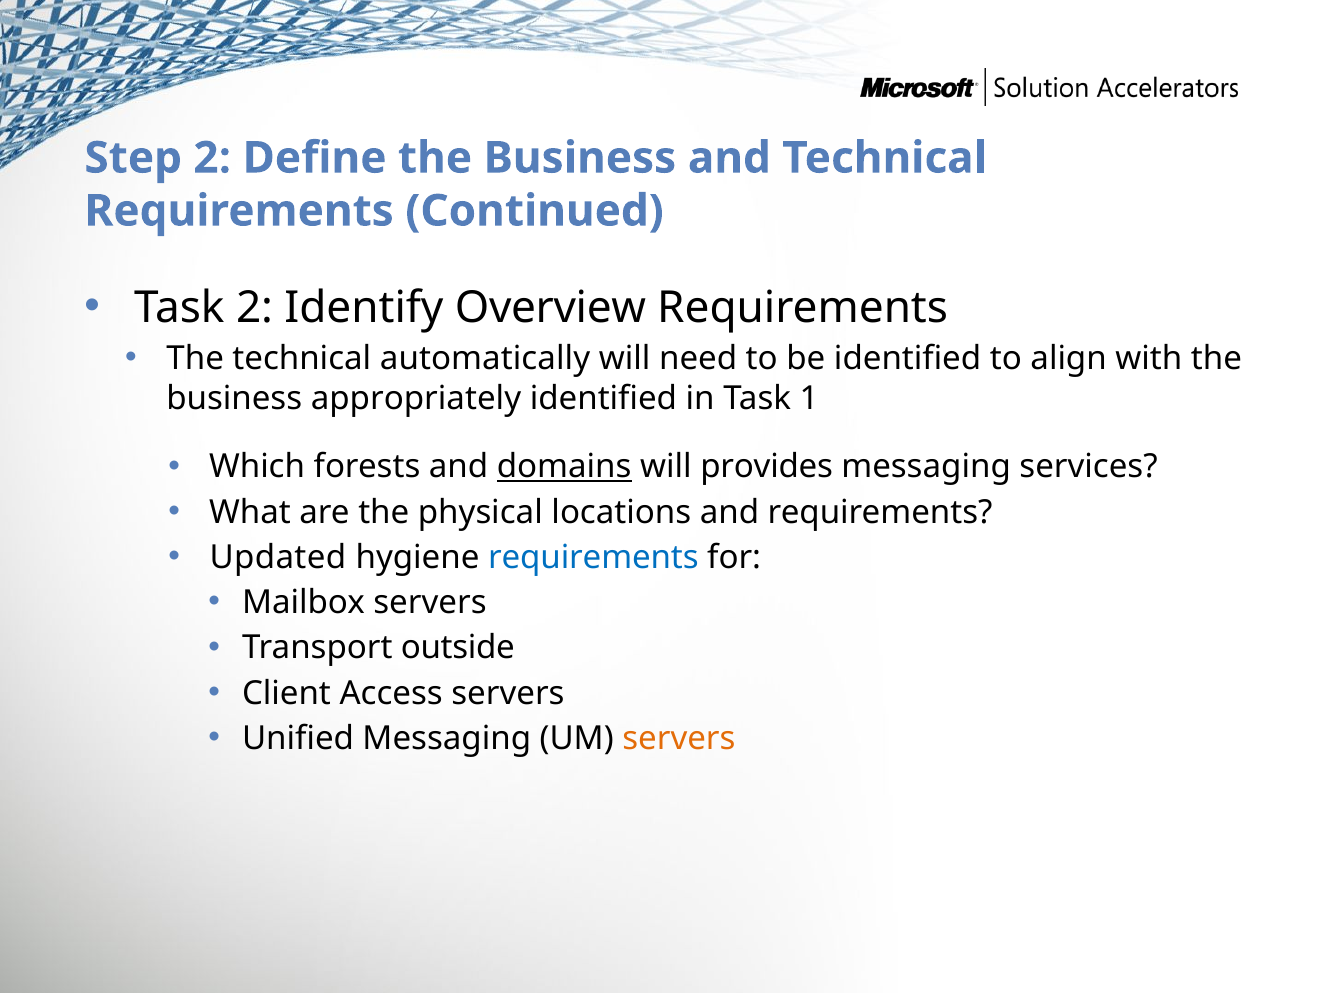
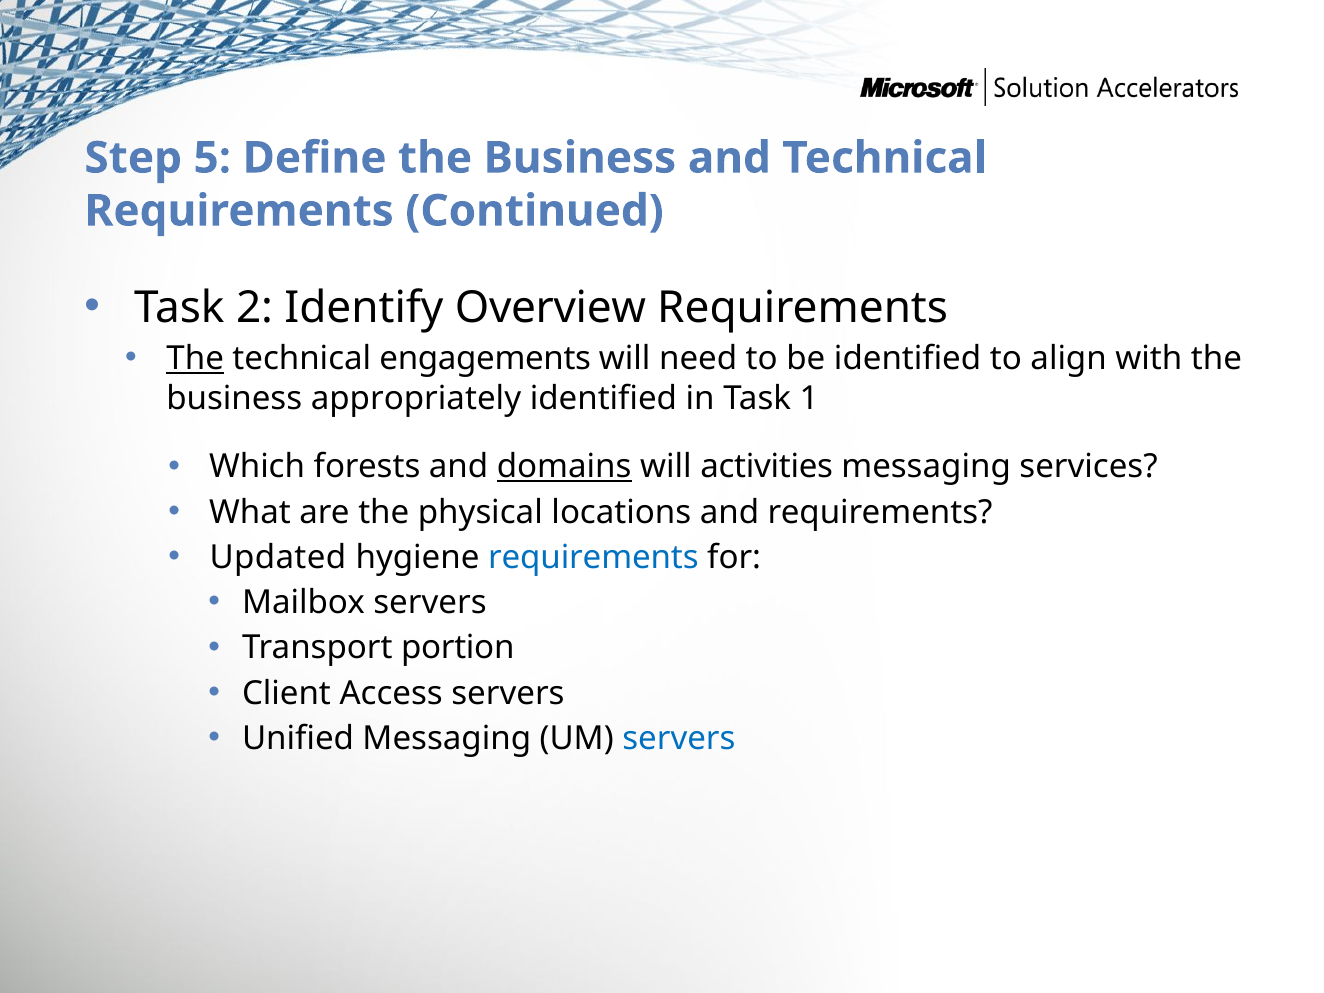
Step 2: 2 -> 5
The at (195, 359) underline: none -> present
automatically: automatically -> engagements
provides: provides -> activities
outside: outside -> portion
servers at (679, 738) colour: orange -> blue
